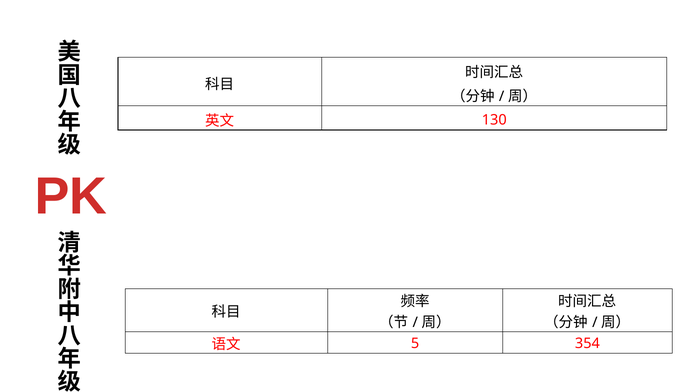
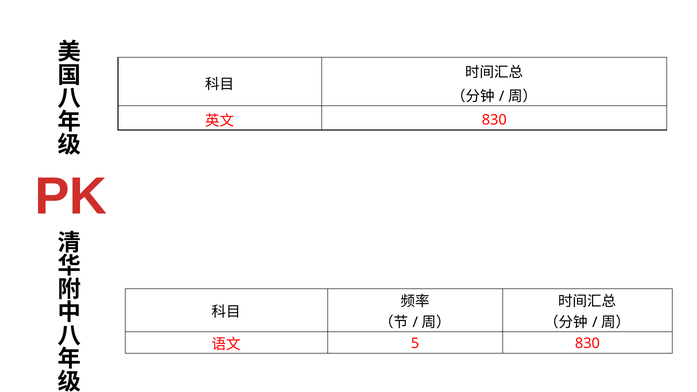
130 at (494, 120): 130 -> 830
5 354: 354 -> 830
